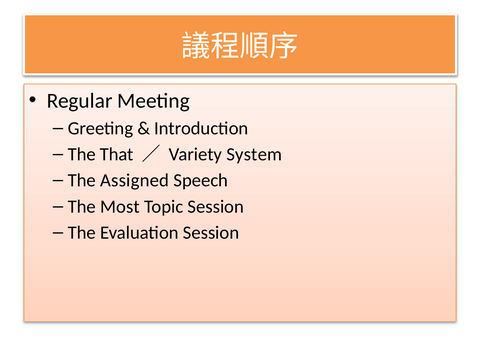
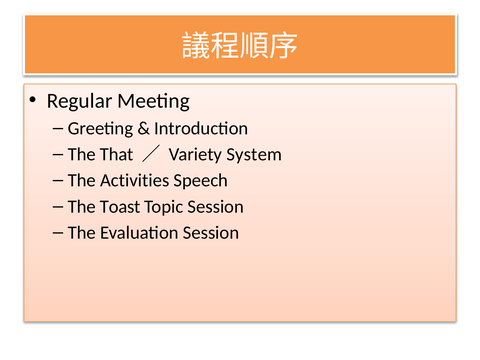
Assigned: Assigned -> Activities
Most: Most -> Toast
